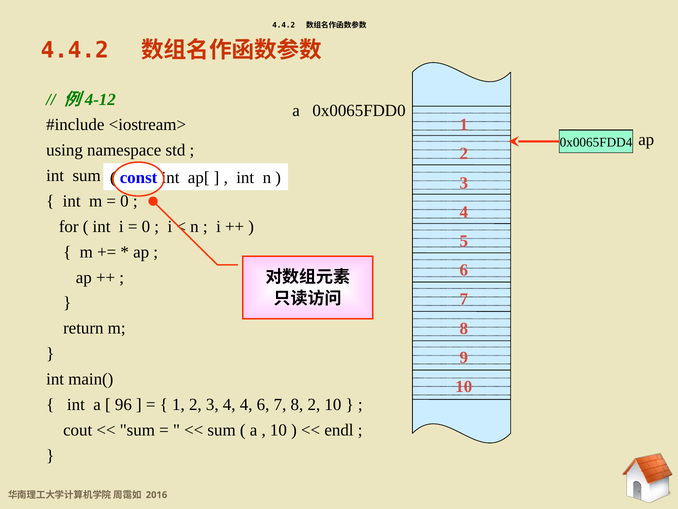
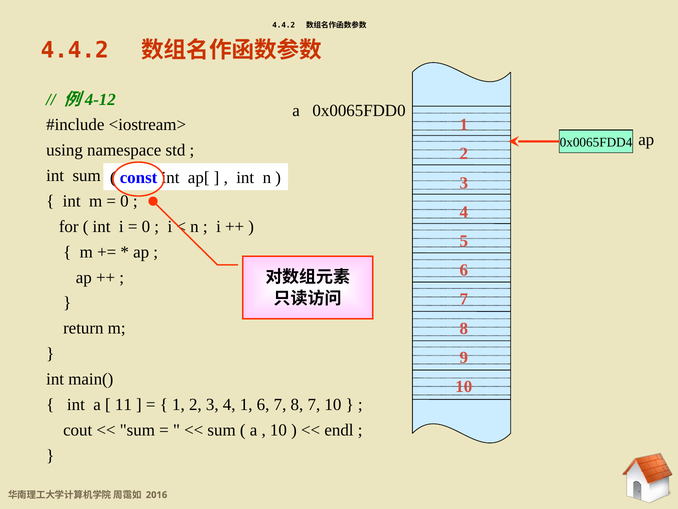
96: 96 -> 11
4 4: 4 -> 1
8 2: 2 -> 7
